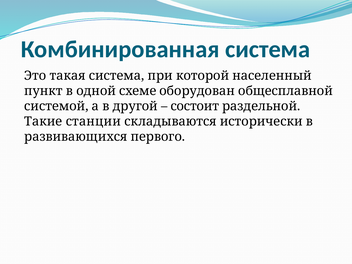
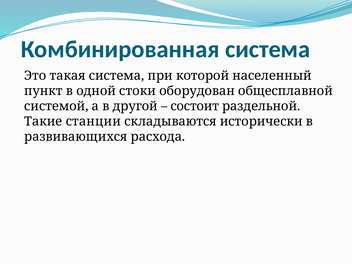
схеме: схеме -> стоки
первого: первого -> расхода
